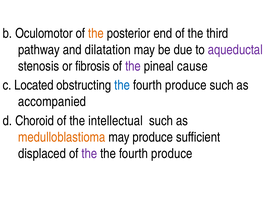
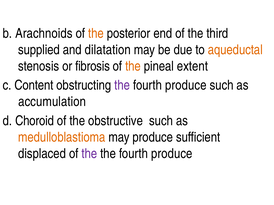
Oculomotor: Oculomotor -> Arachnoids
pathway: pathway -> supplied
aqueductal colour: purple -> orange
the at (133, 66) colour: purple -> orange
cause: cause -> extent
Located: Located -> Content
the at (122, 85) colour: blue -> purple
accompanied: accompanied -> accumulation
intellectual: intellectual -> obstructive
